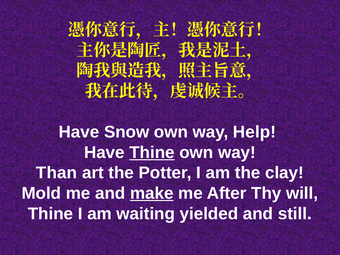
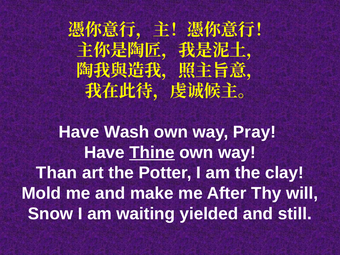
Snow: Snow -> Wash
Help: Help -> Pray
make underline: present -> none
Thine at (50, 214): Thine -> Snow
